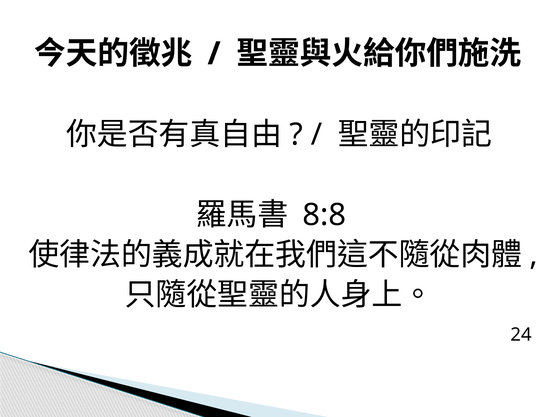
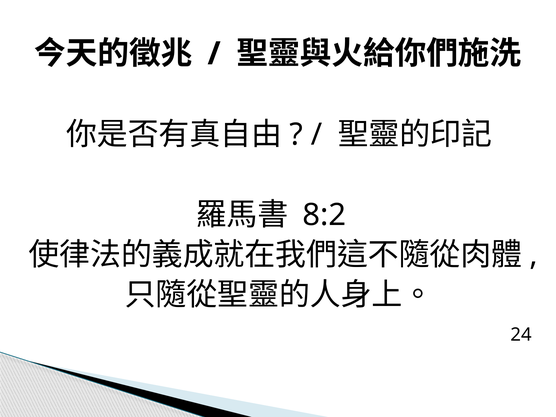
8:8: 8:8 -> 8:2
